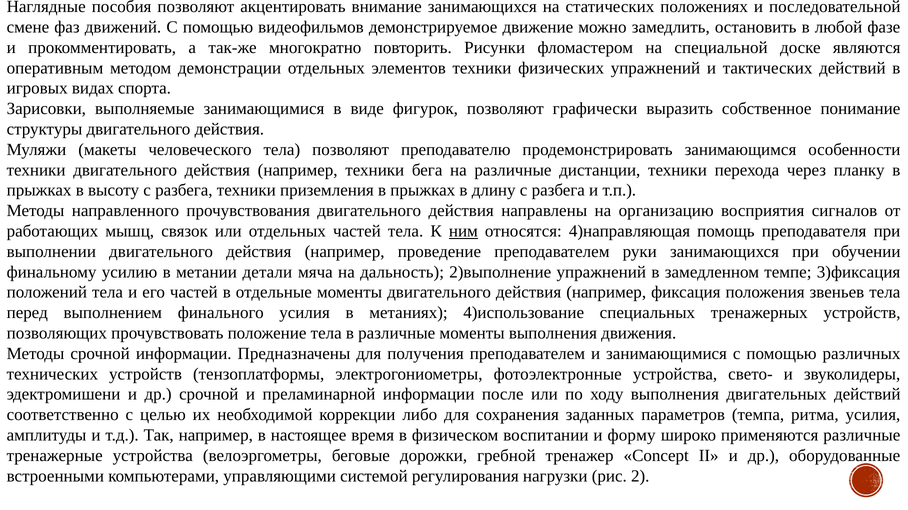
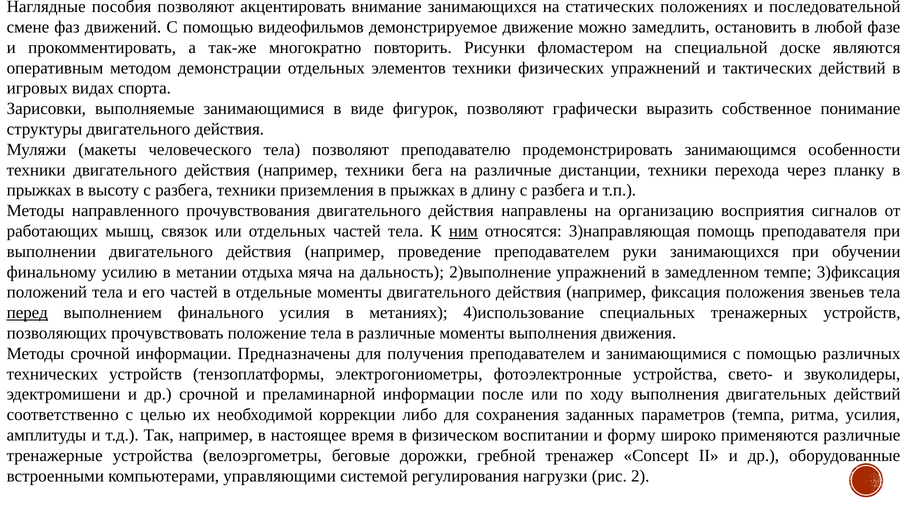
4)направляющая: 4)направляющая -> 3)направляющая
детали: детали -> отдыха
перед underline: none -> present
